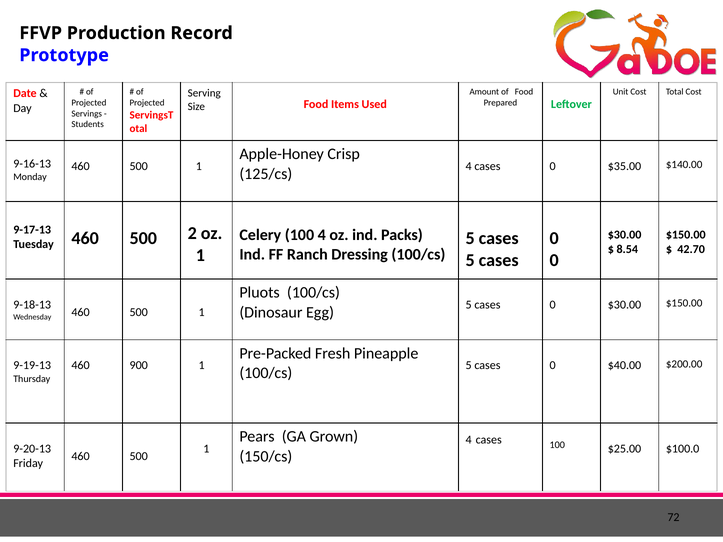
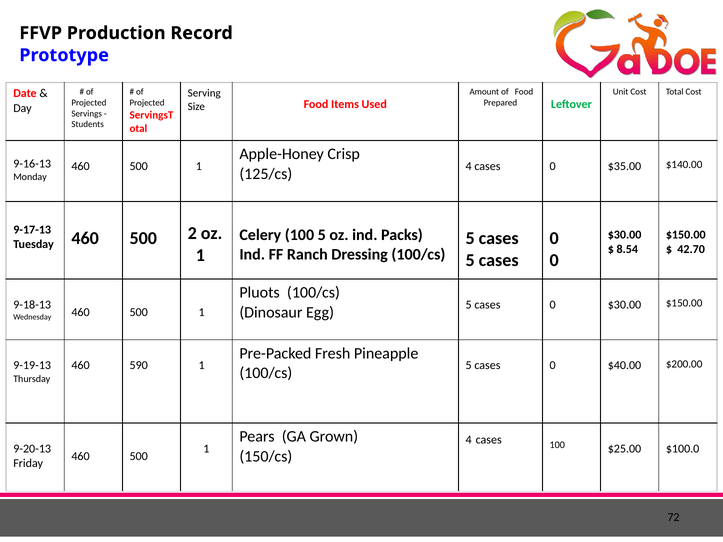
100 4: 4 -> 5
900: 900 -> 590
